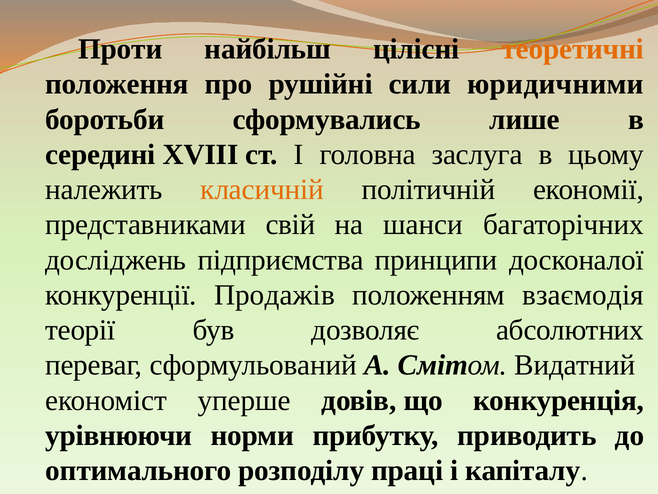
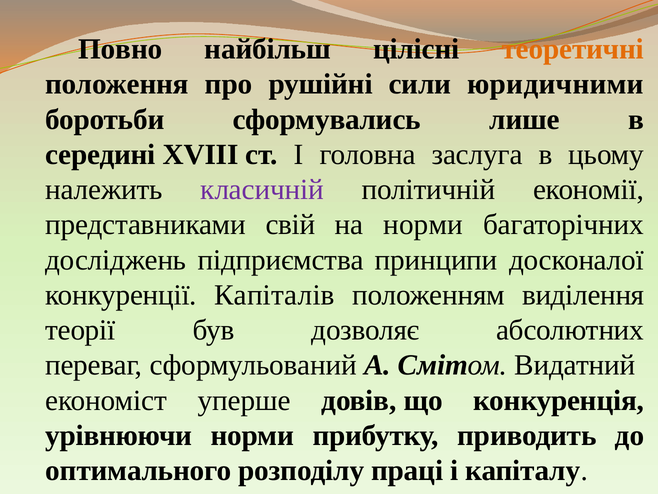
Проти: Проти -> Повно
класичній colour: orange -> purple
на шанси: шанси -> норми
Продажів: Продажів -> Капіталів
взаємодія: взаємодія -> виділення
